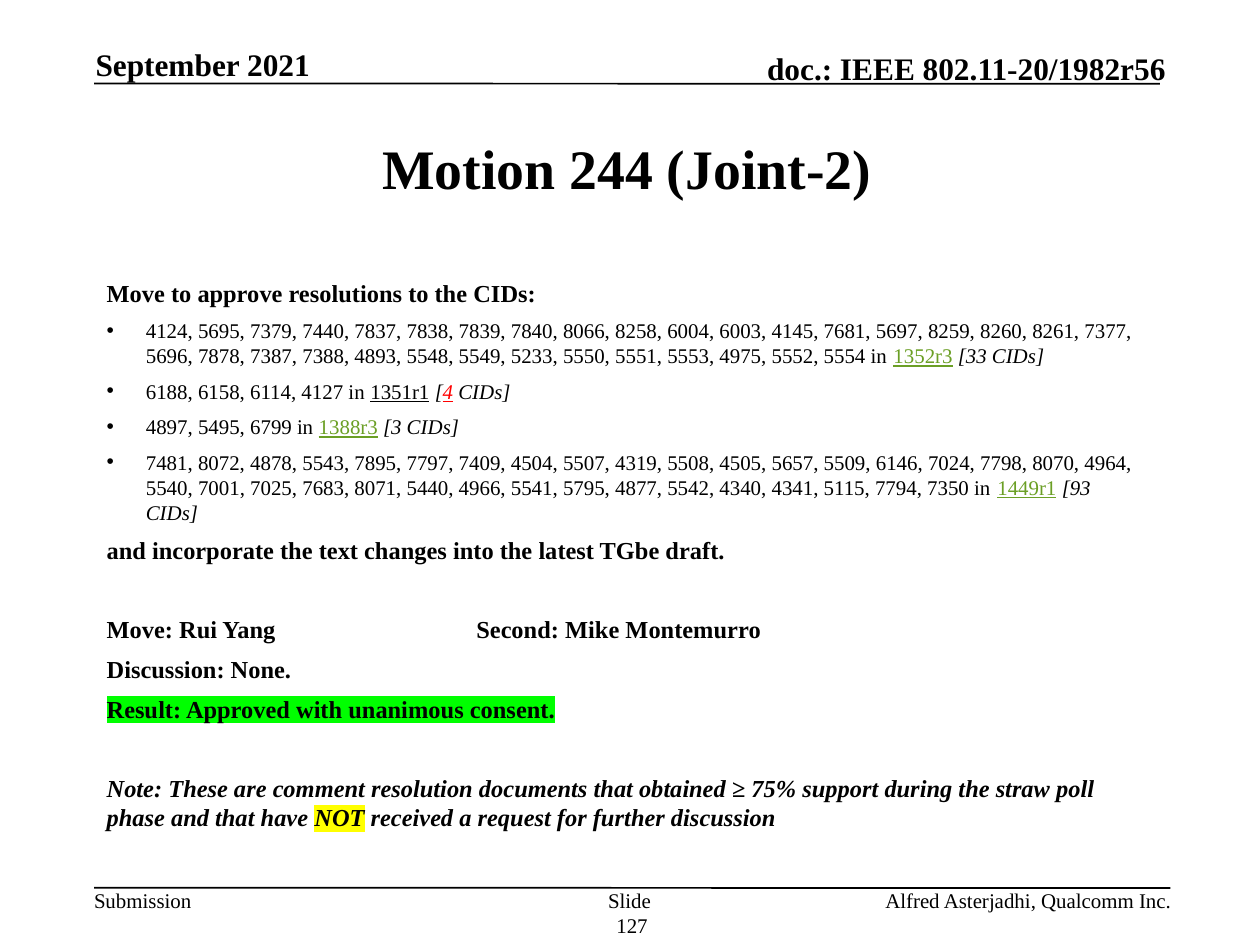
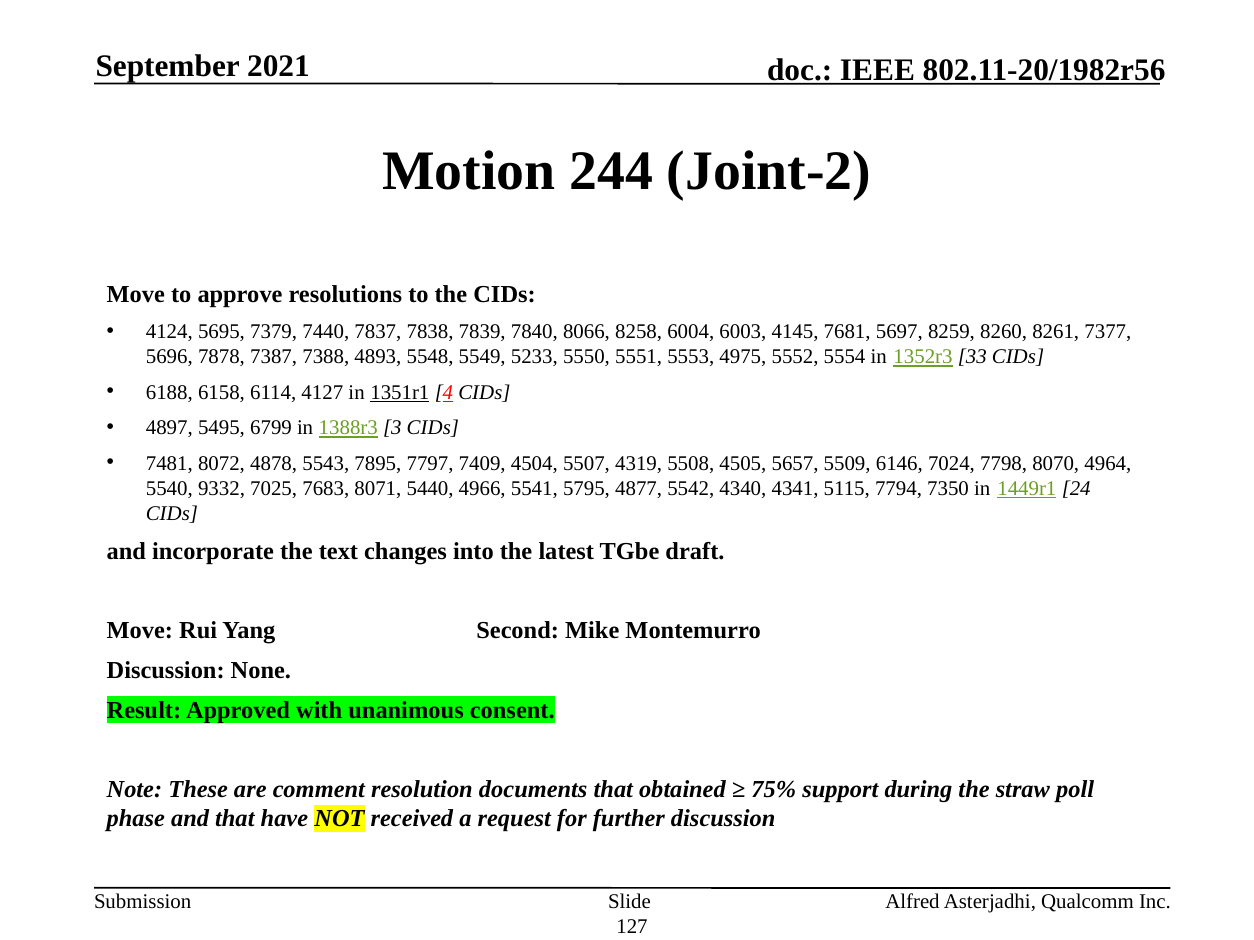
7001: 7001 -> 9332
93: 93 -> 24
